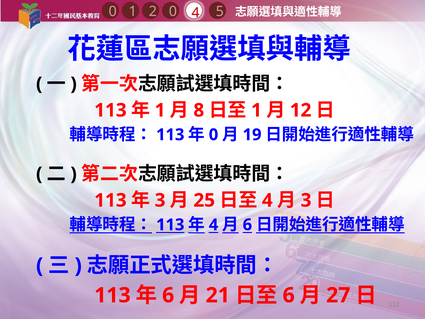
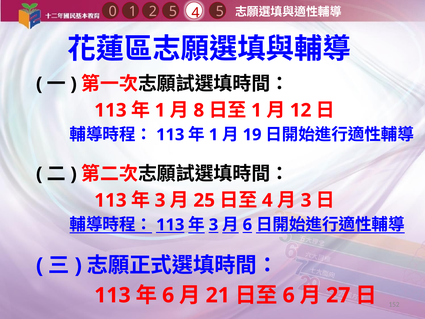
1 0: 0 -> 5
0 at (214, 135): 0 -> 1
4 at (214, 225): 4 -> 3
